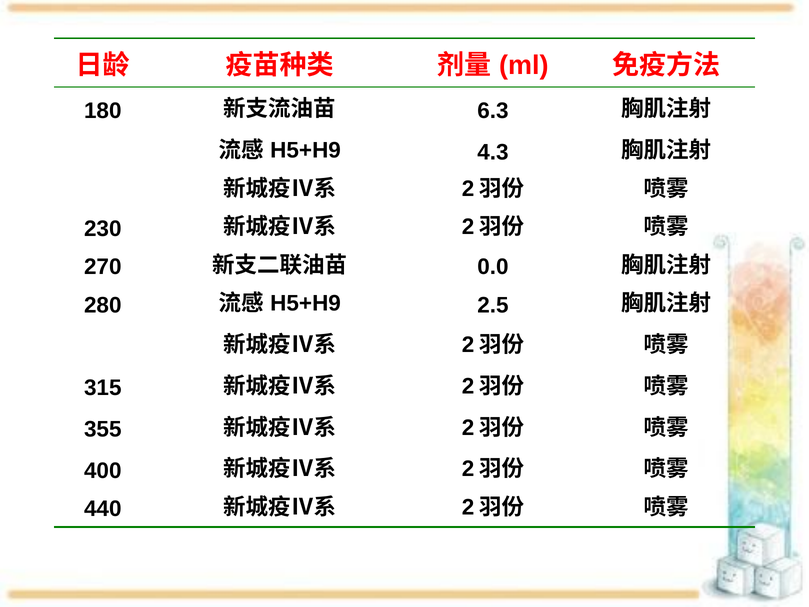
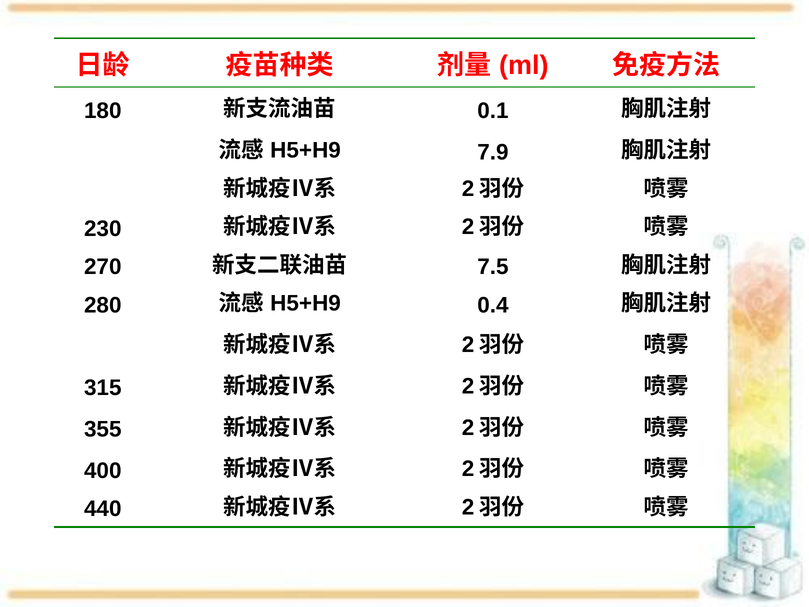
6.3: 6.3 -> 0.1
4.3: 4.3 -> 7.9
0.0: 0.0 -> 7.5
2.5: 2.5 -> 0.4
